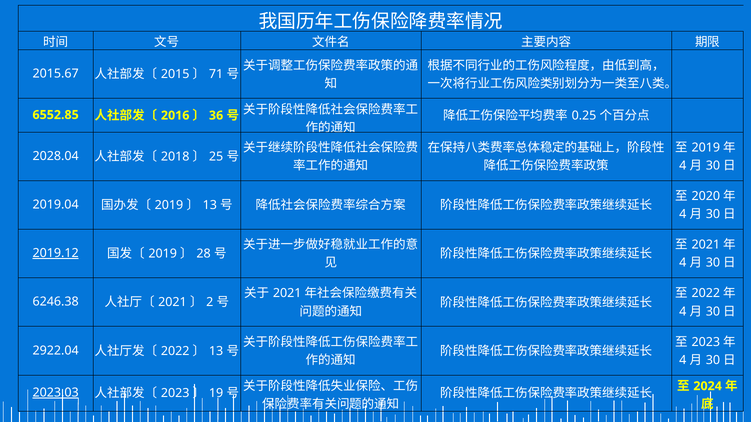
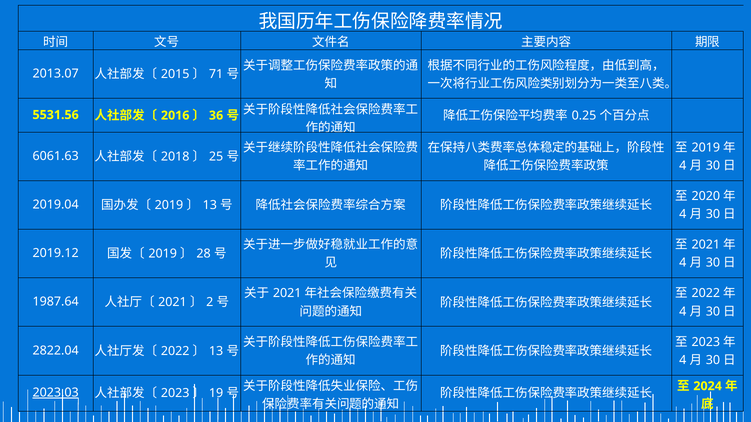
2015.67: 2015.67 -> 2013.07
6552.85: 6552.85 -> 5531.56
2028.04: 2028.04 -> 6061.63
2019.12 underline: present -> none
6246.38: 6246.38 -> 1987.64
2922.04: 2922.04 -> 2822.04
